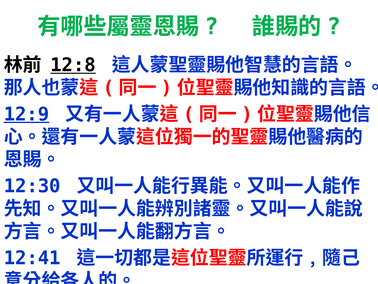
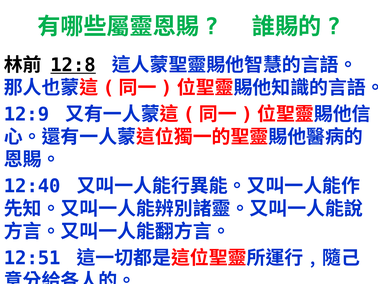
12:9 underline: present -> none
12:30: 12:30 -> 12:40
12:41: 12:41 -> 12:51
